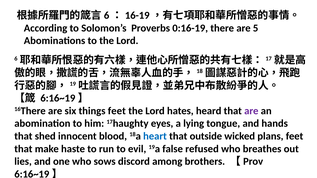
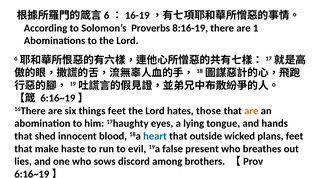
0:16-19: 0:16-19 -> 8:16-19
5: 5 -> 1
heard: heard -> those
are at (251, 111) colour: purple -> orange
refused: refused -> present
